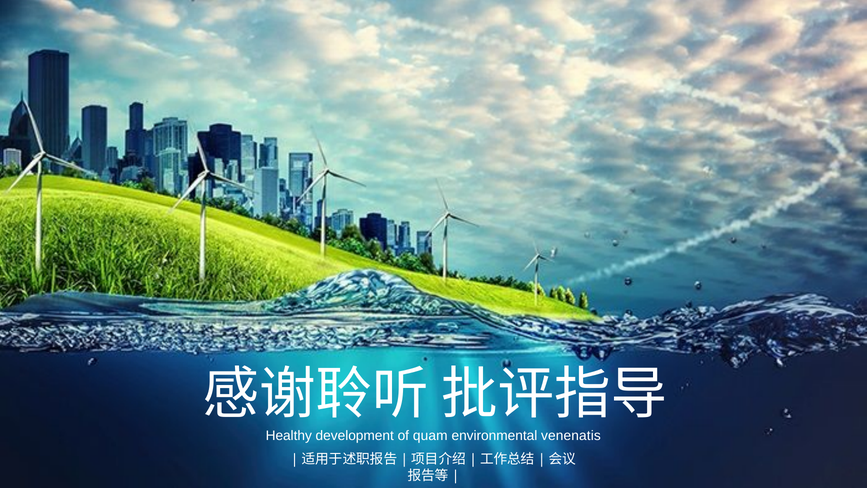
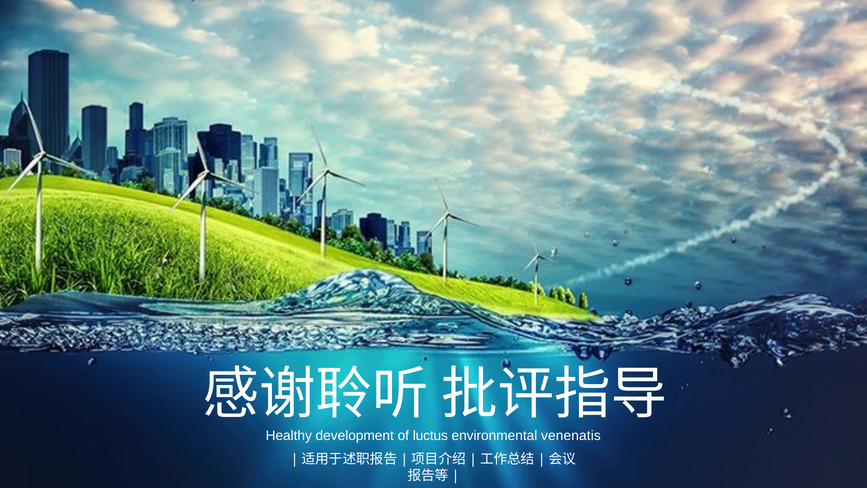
quam: quam -> luctus
